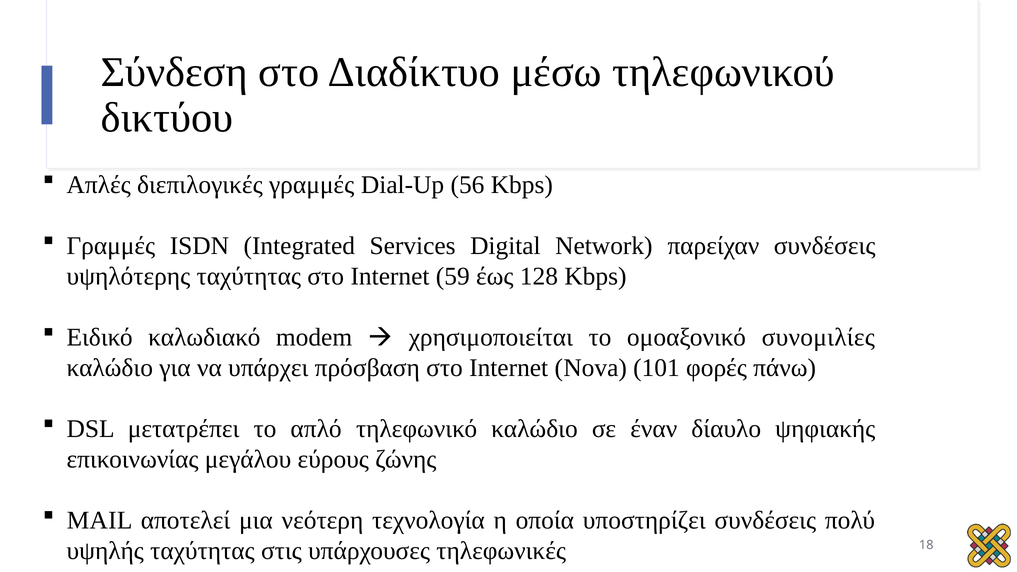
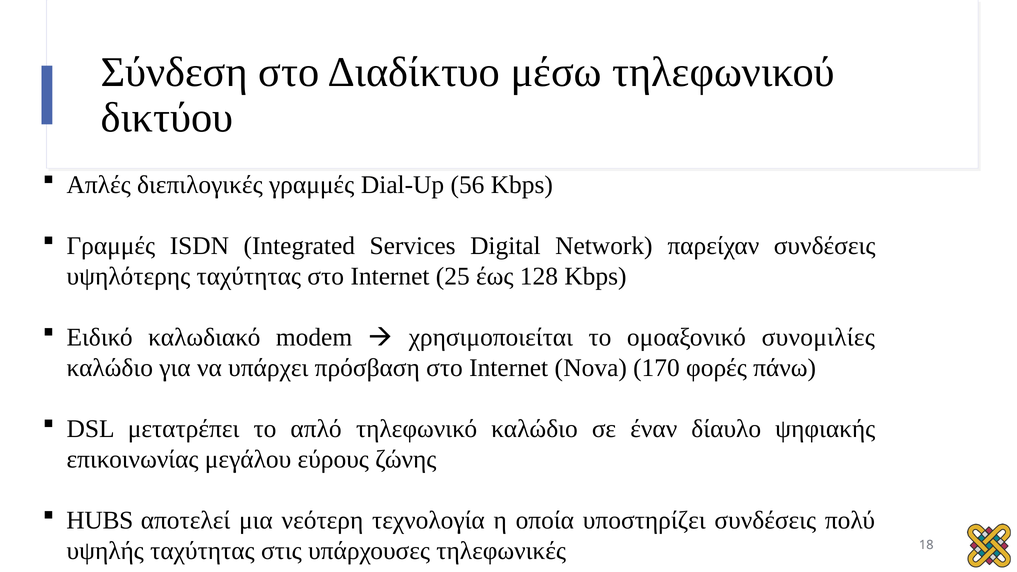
59: 59 -> 25
101: 101 -> 170
MAIL: MAIL -> HUBS
